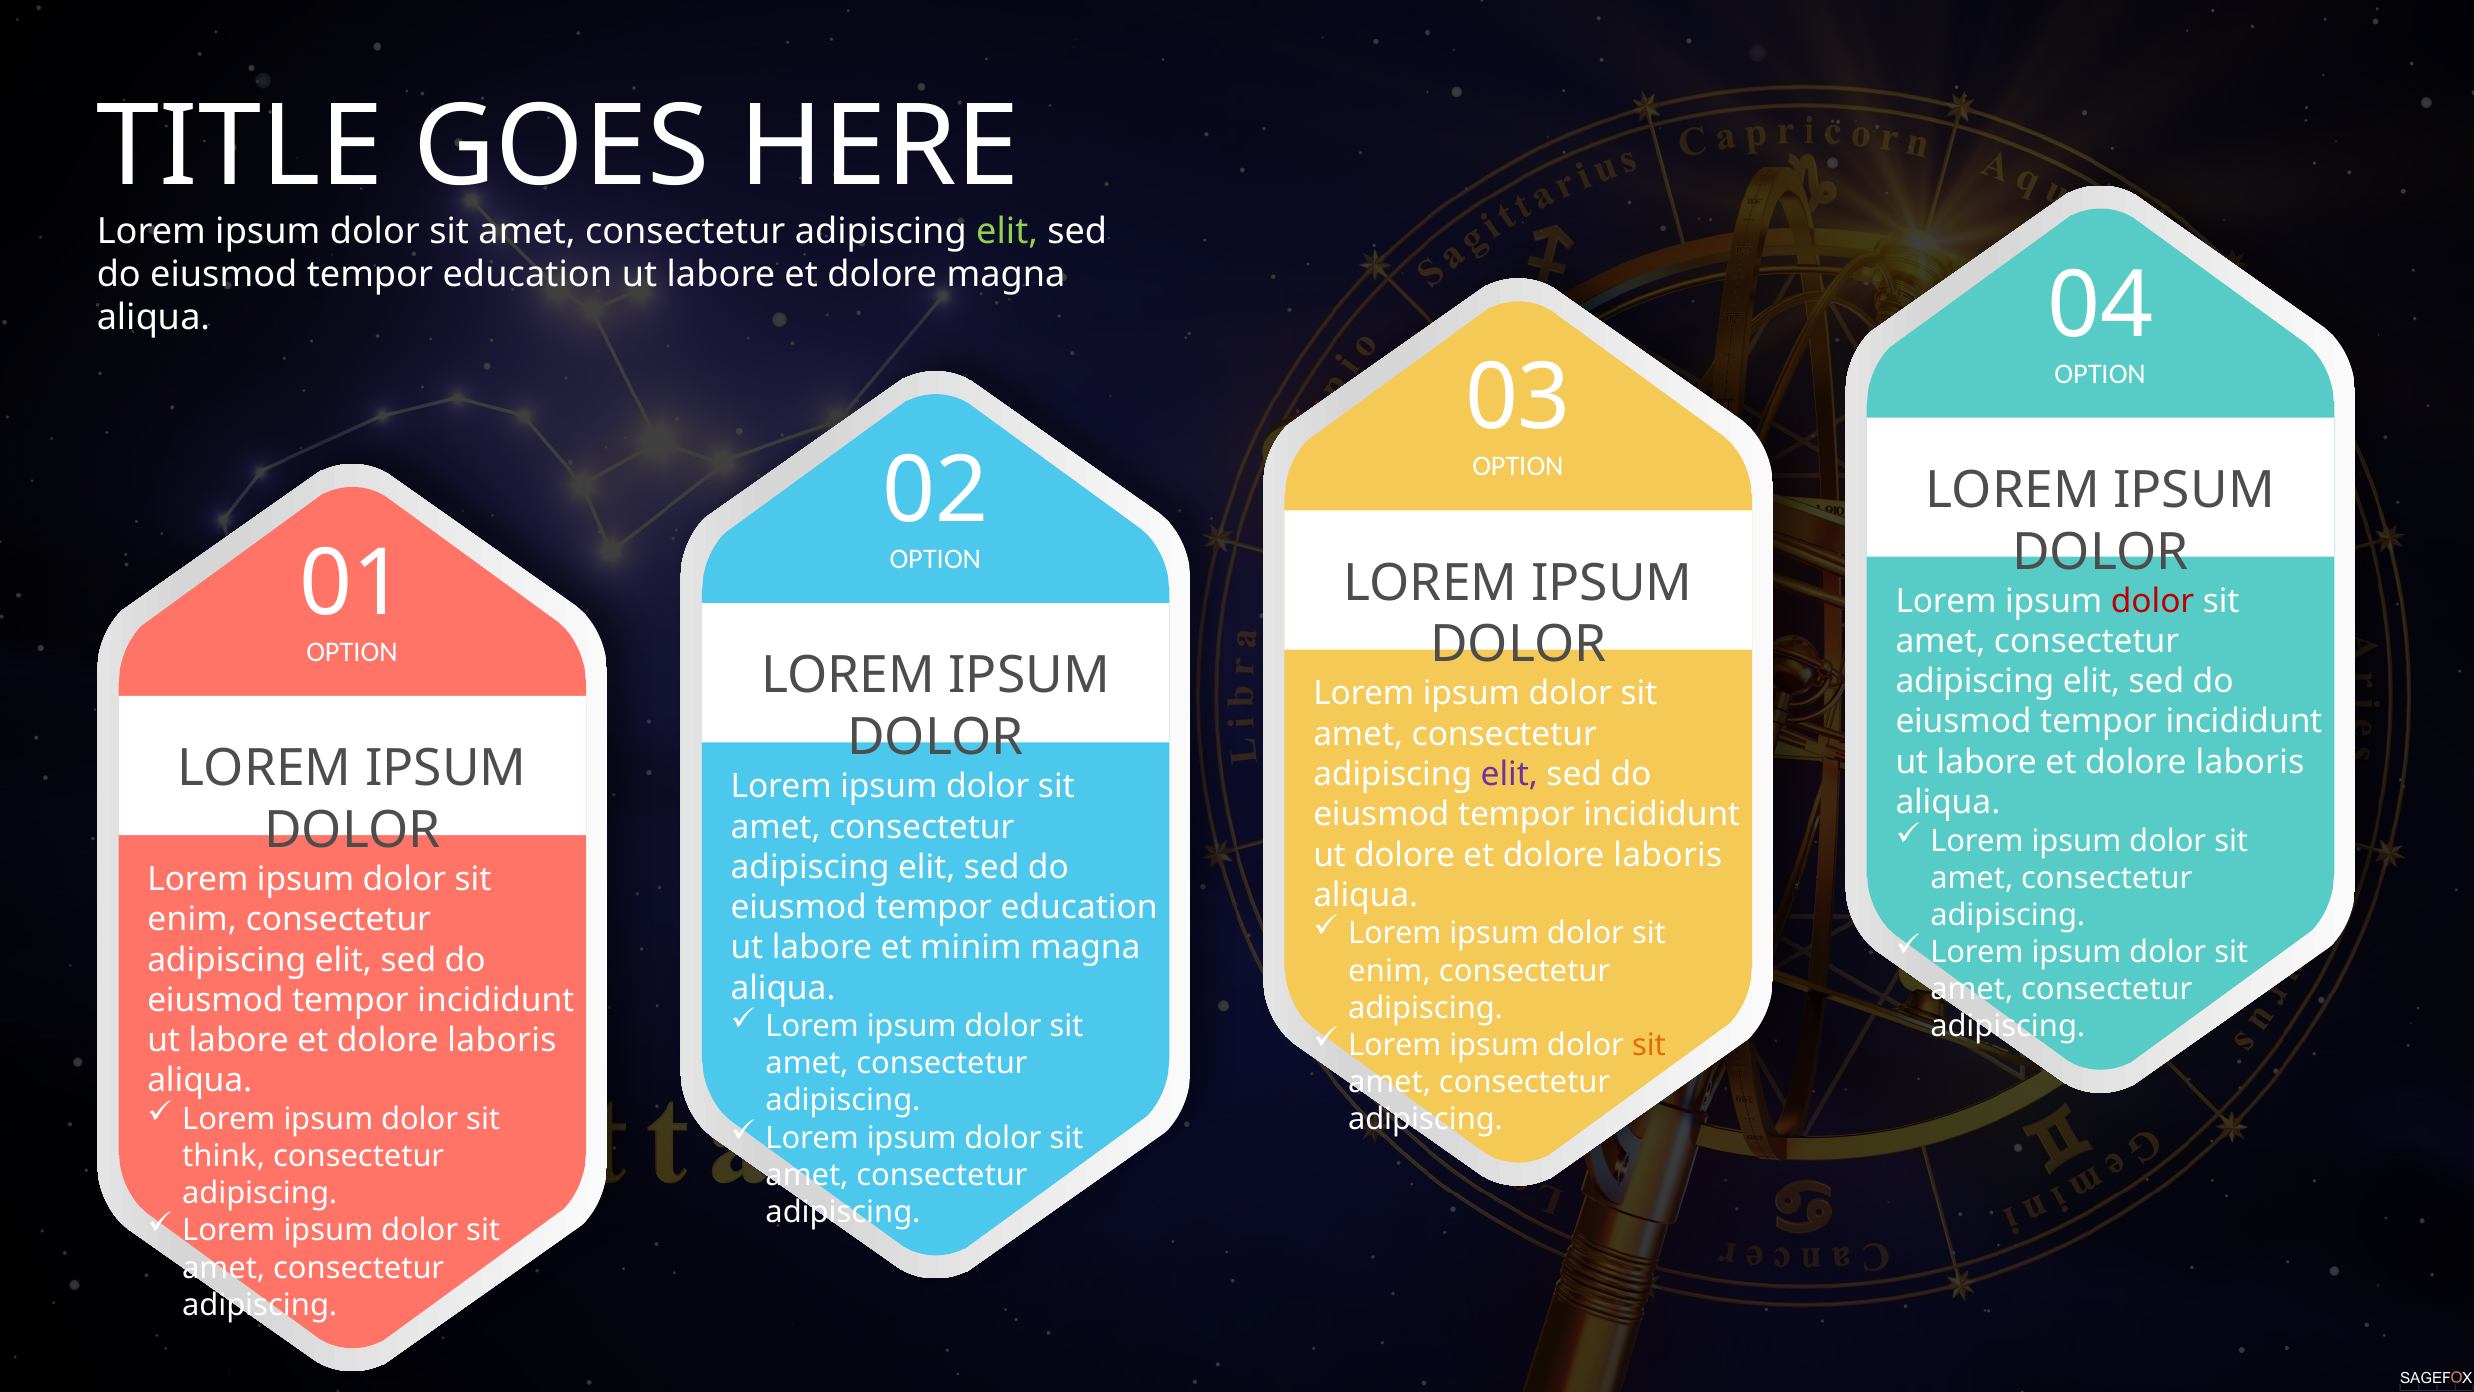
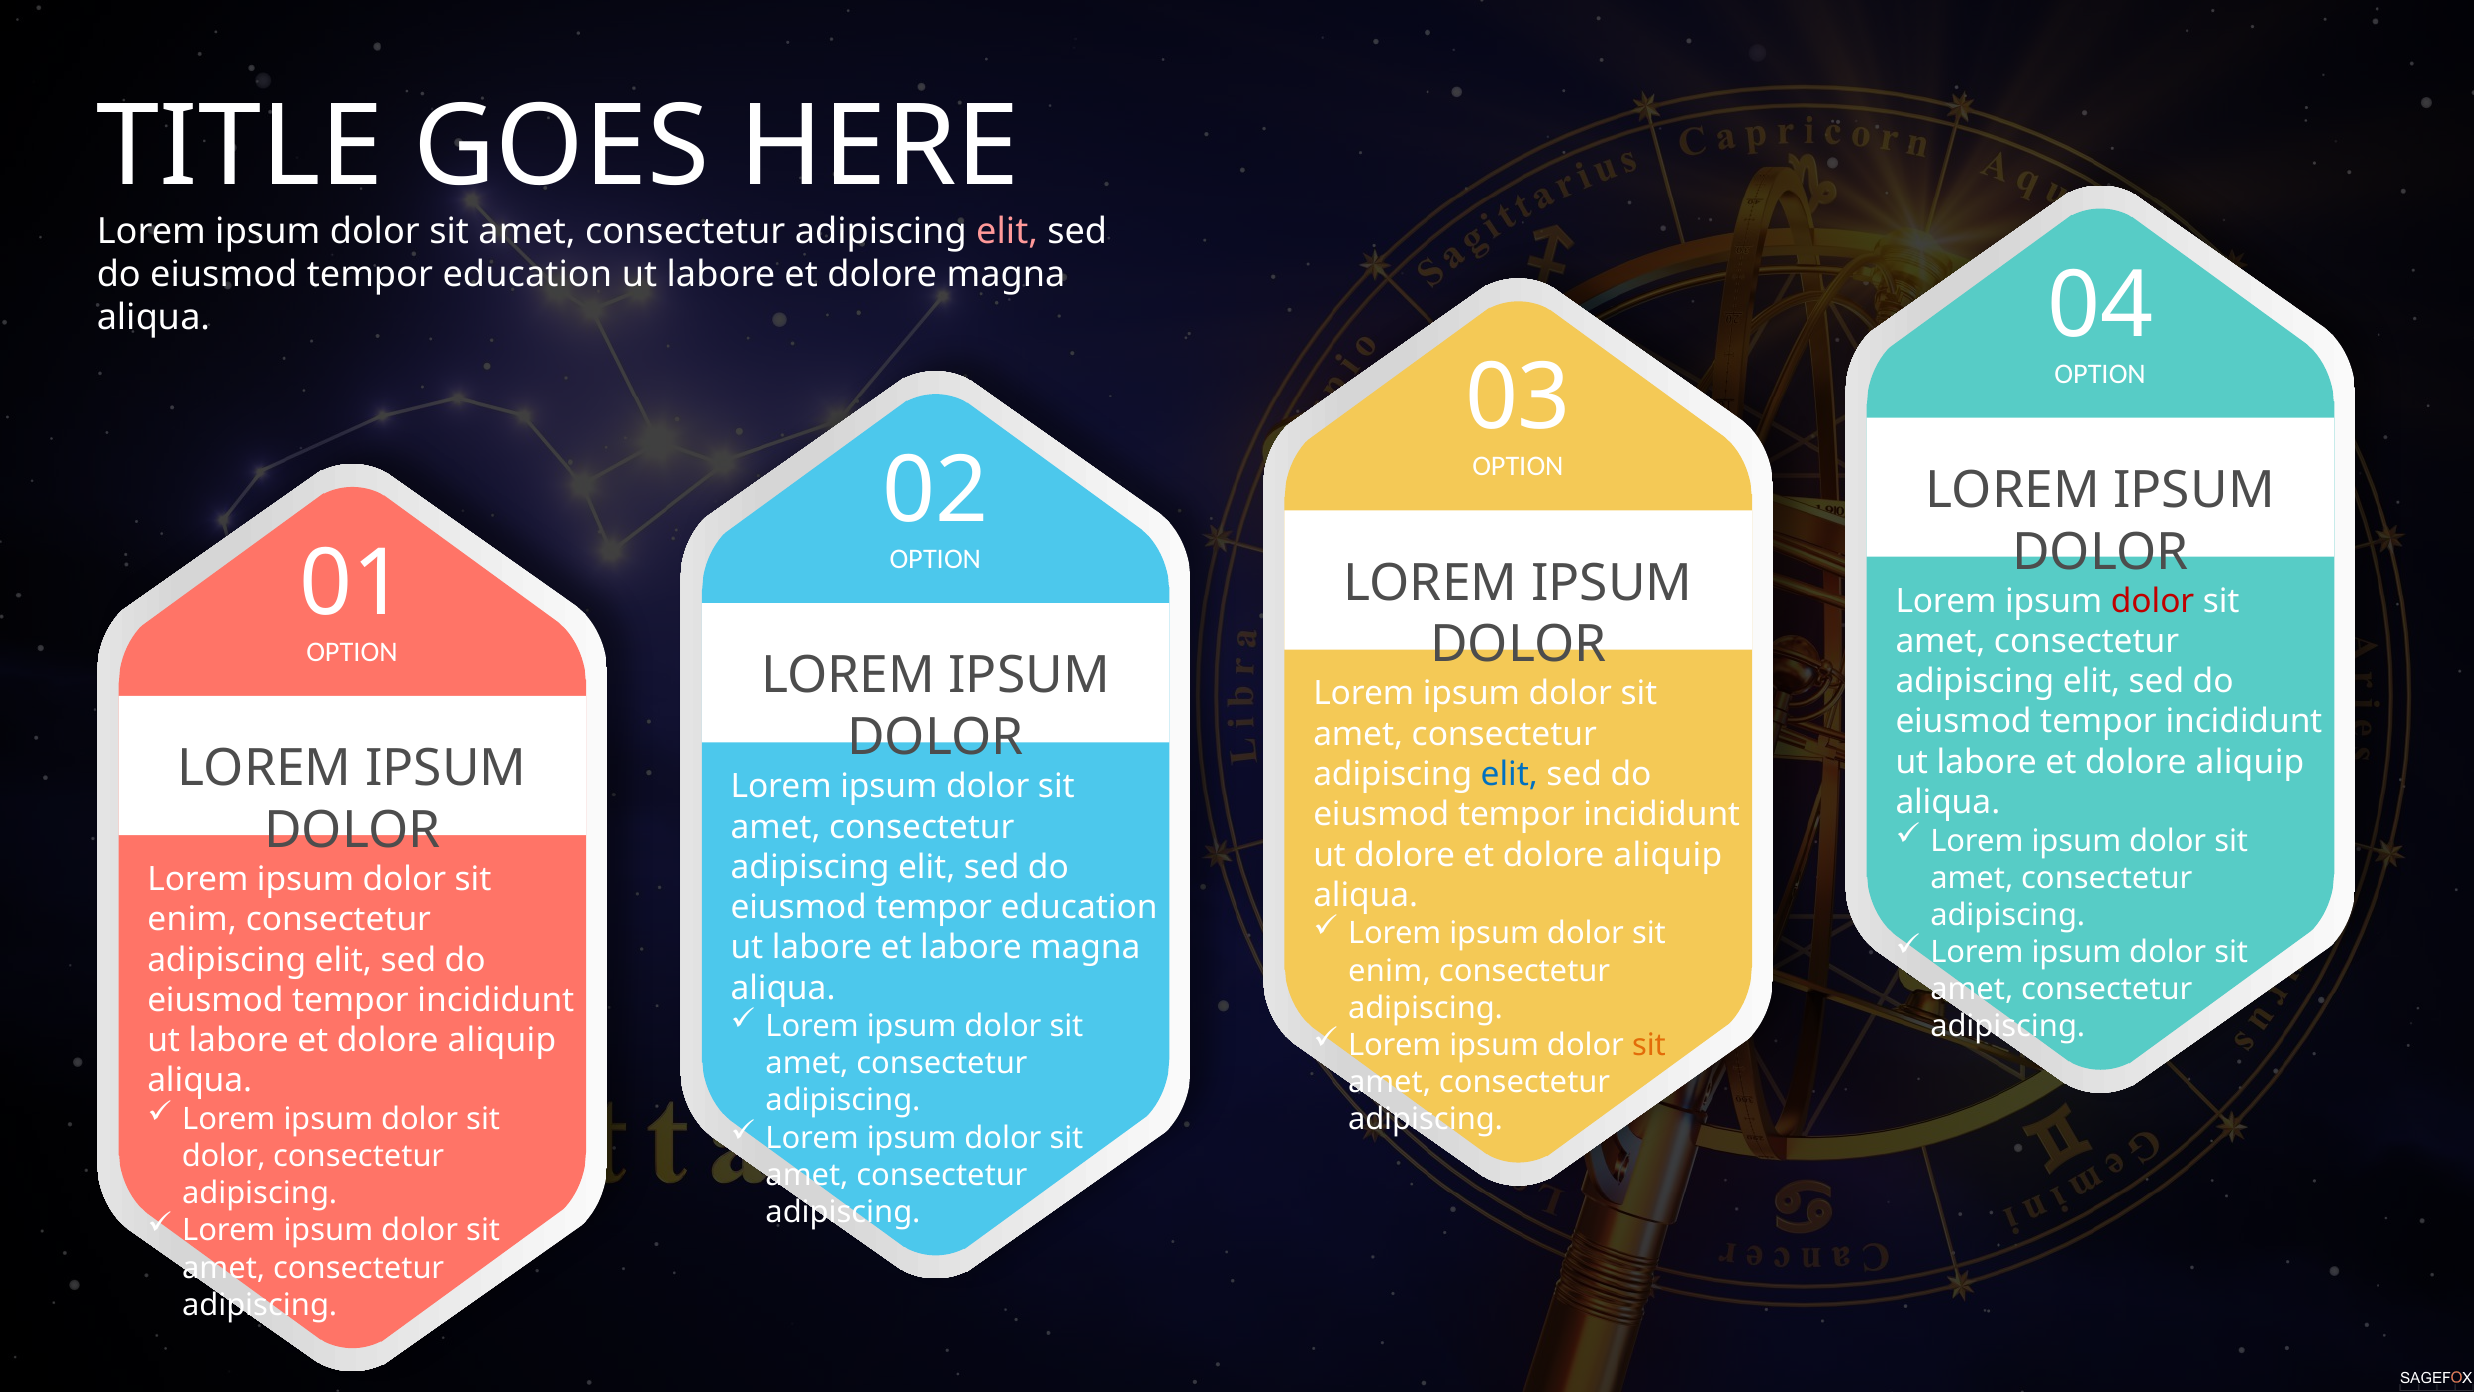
elit at (1007, 231) colour: light green -> pink
laboris at (2250, 762): laboris -> aliquip
elit at (1509, 774) colour: purple -> blue
laboris at (1668, 855): laboris -> aliquip
et minim: minim -> labore
laboris at (502, 1040): laboris -> aliquip
think at (224, 1156): think -> dolor
